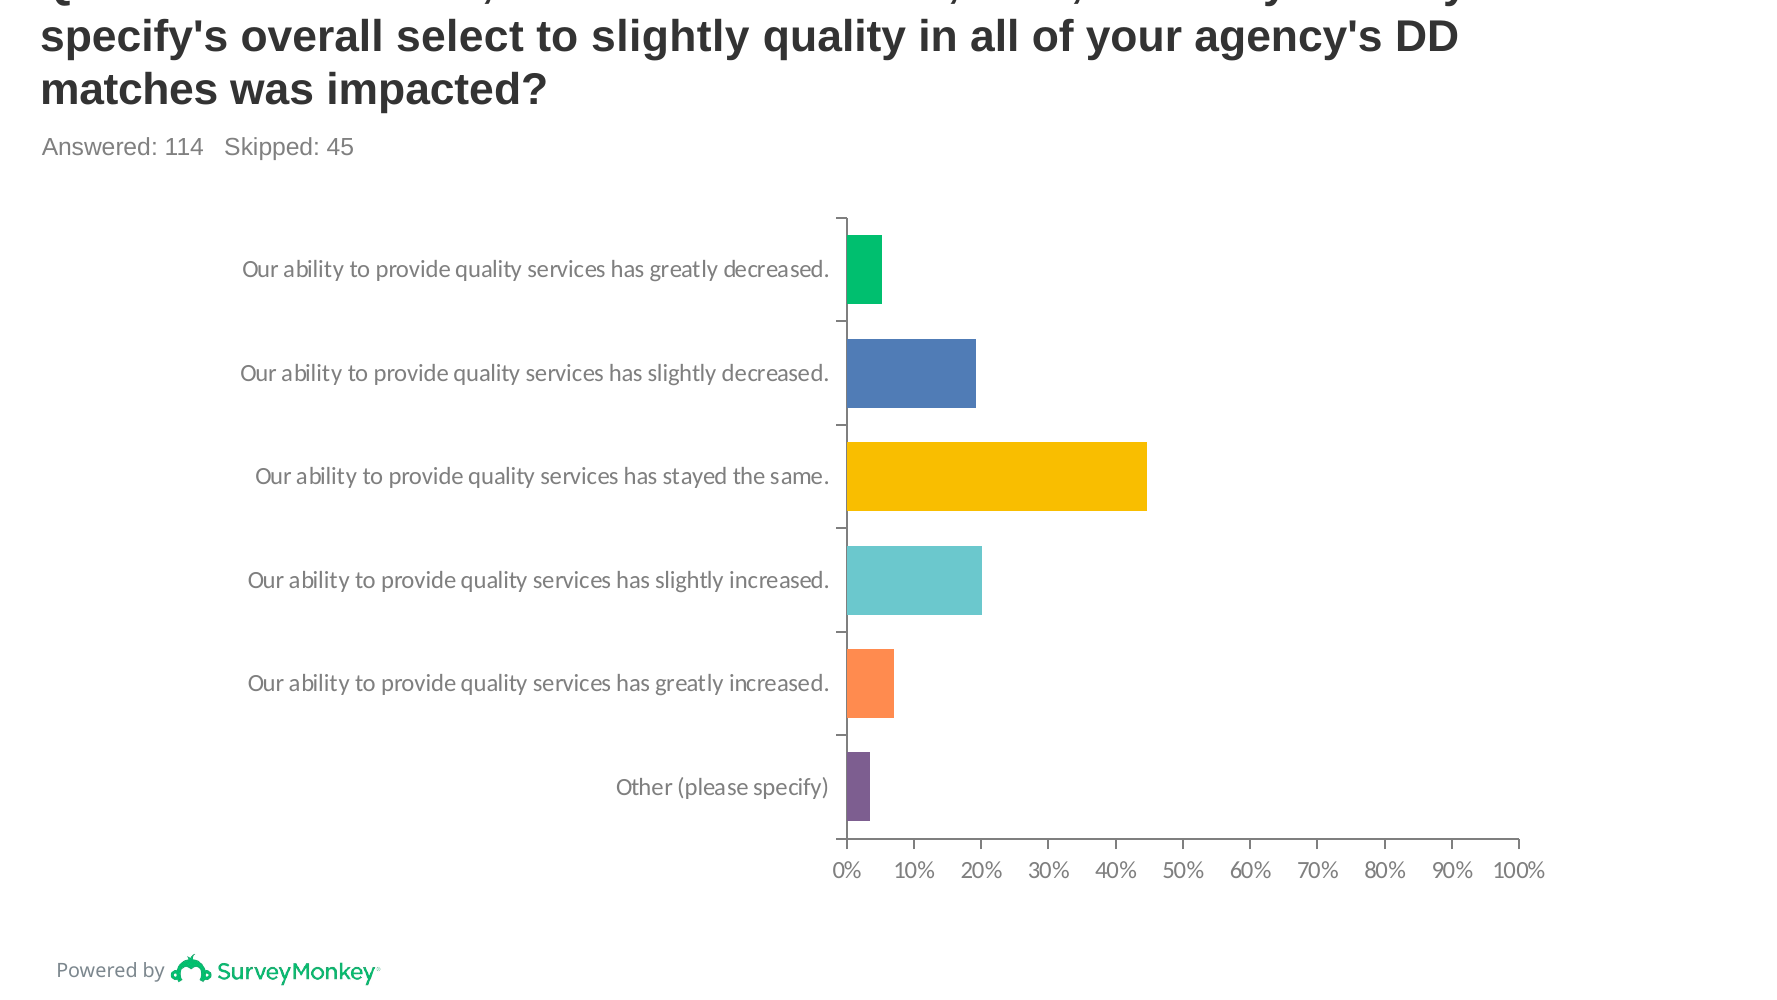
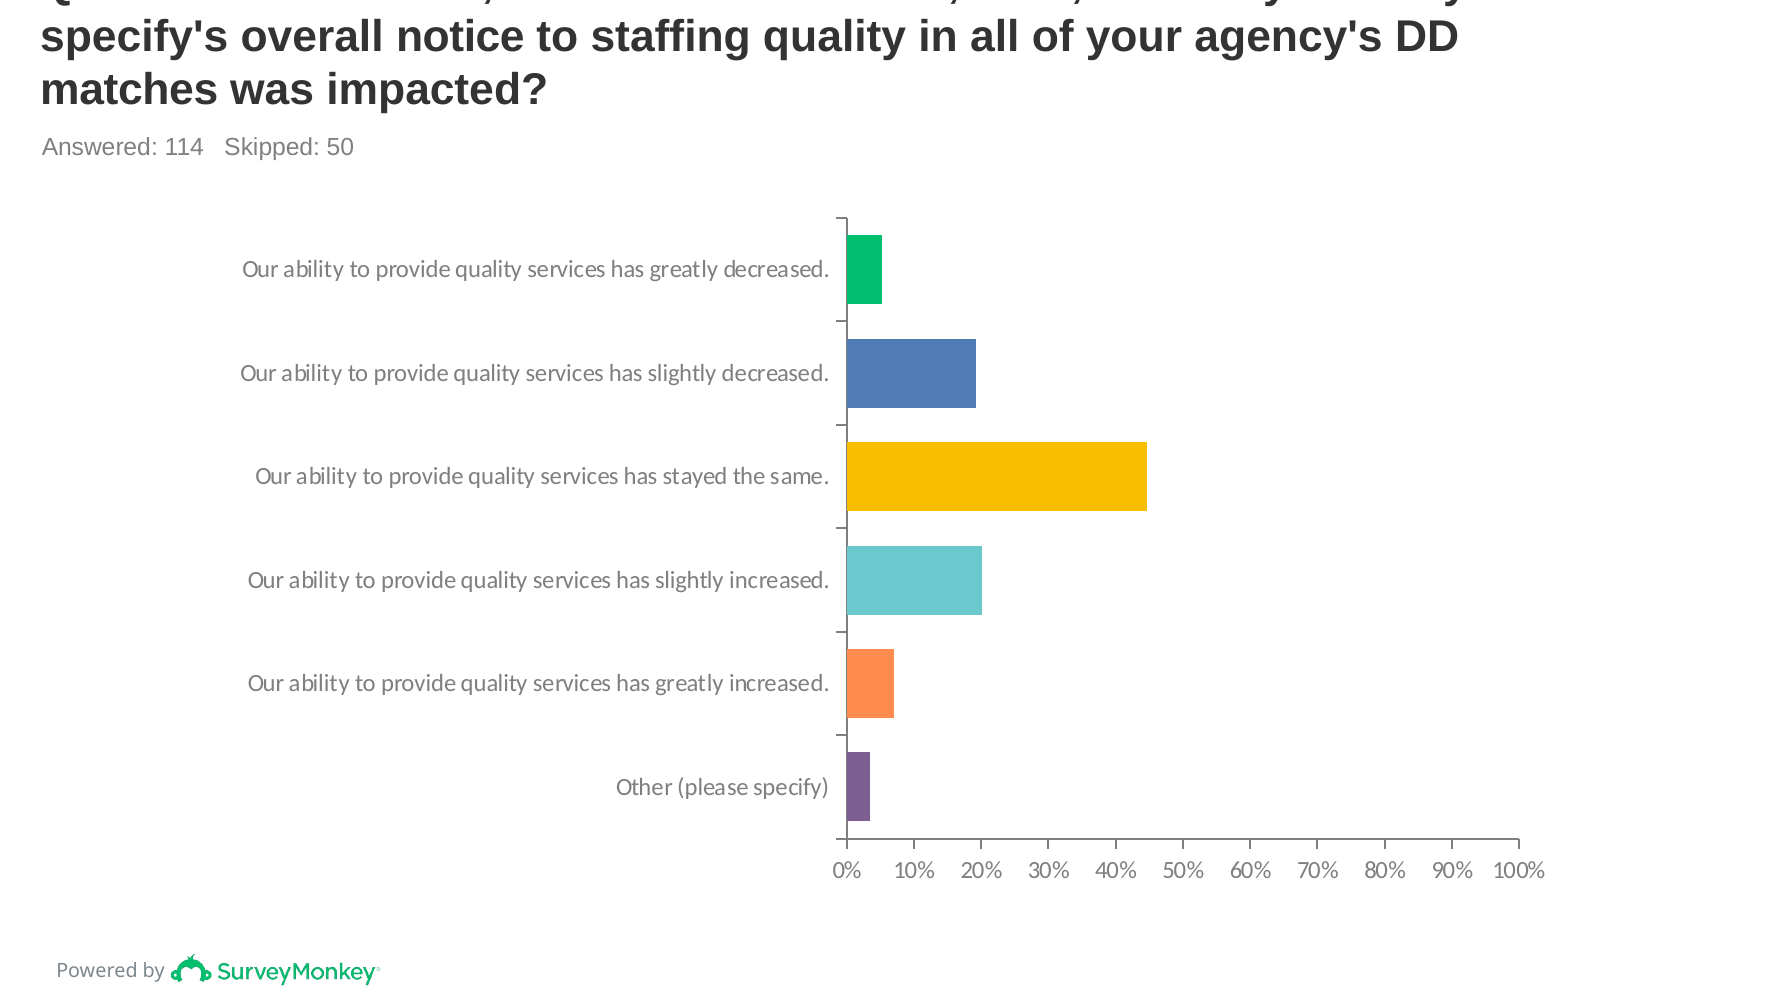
select: select -> notice
to slightly: slightly -> staffing
45: 45 -> 50
